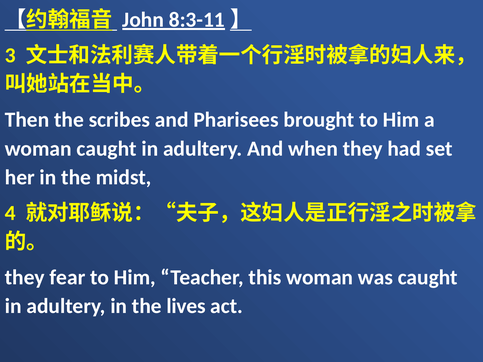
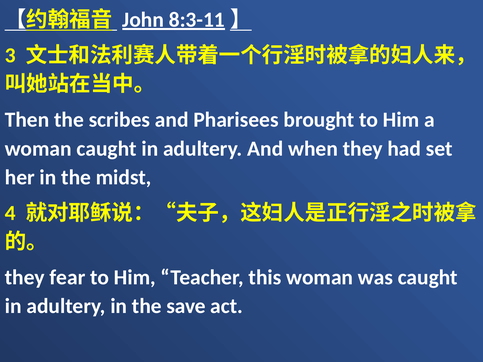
lives: lives -> save
